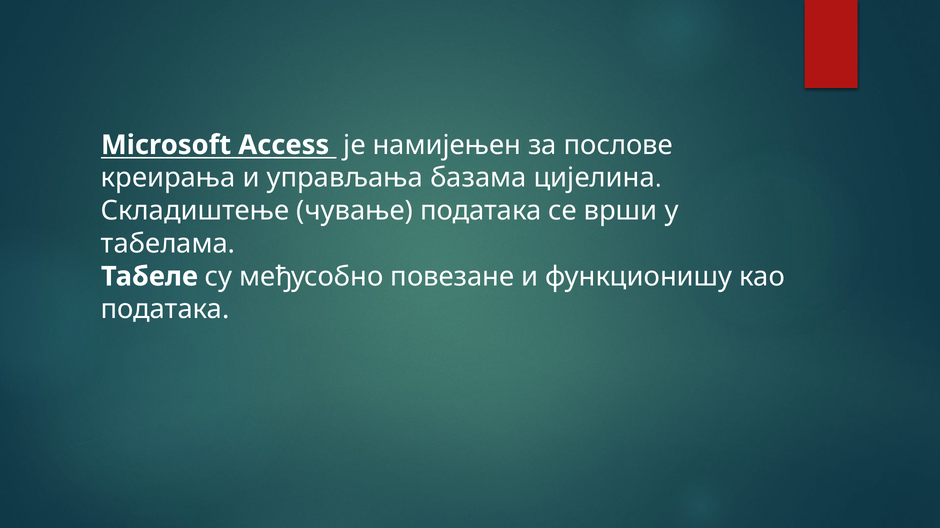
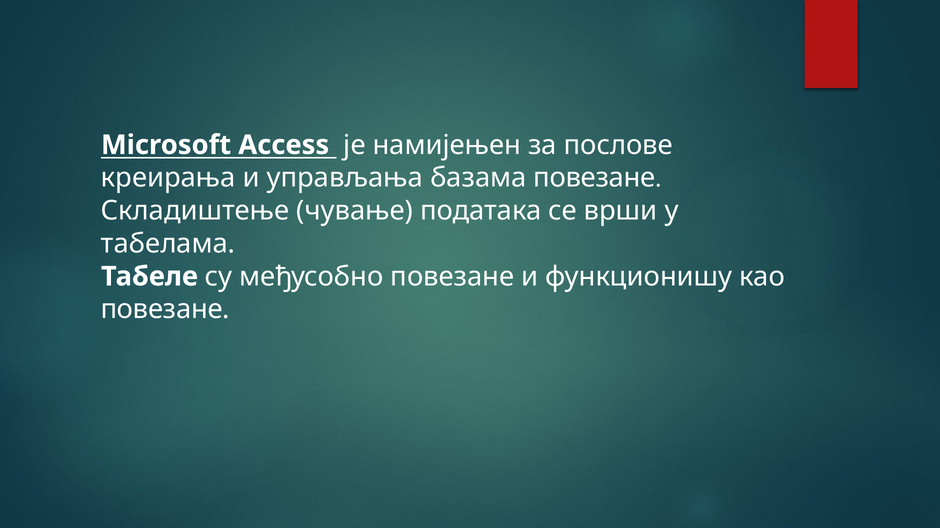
базама цијелина: цијелина -> повезане
података at (165, 310): података -> повезане
